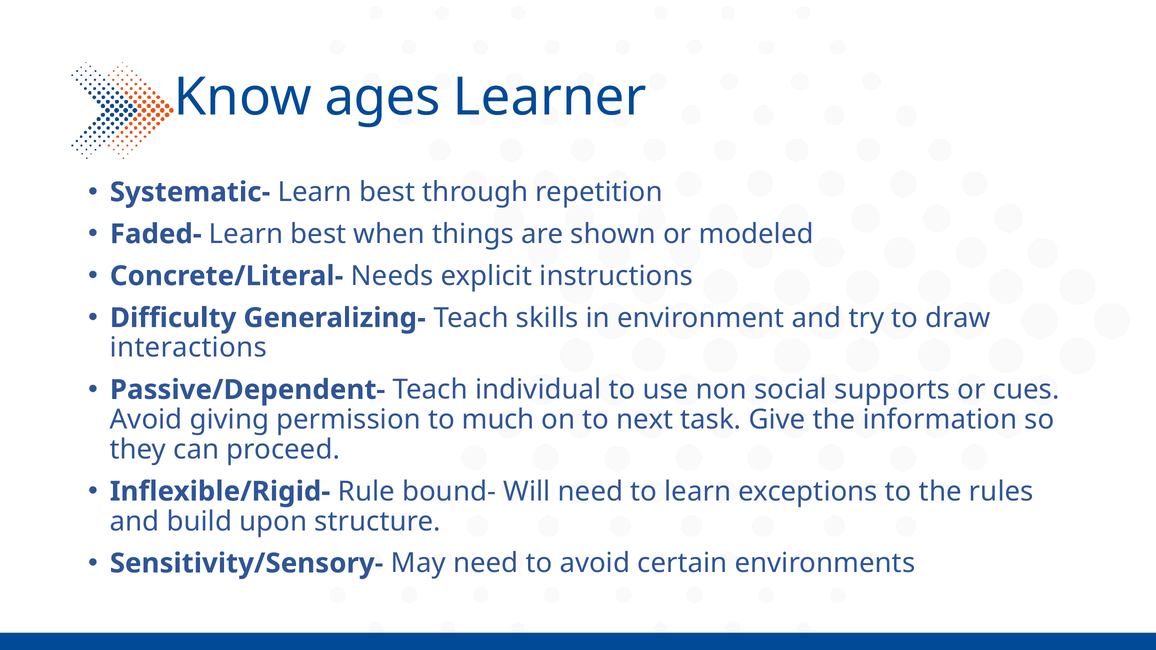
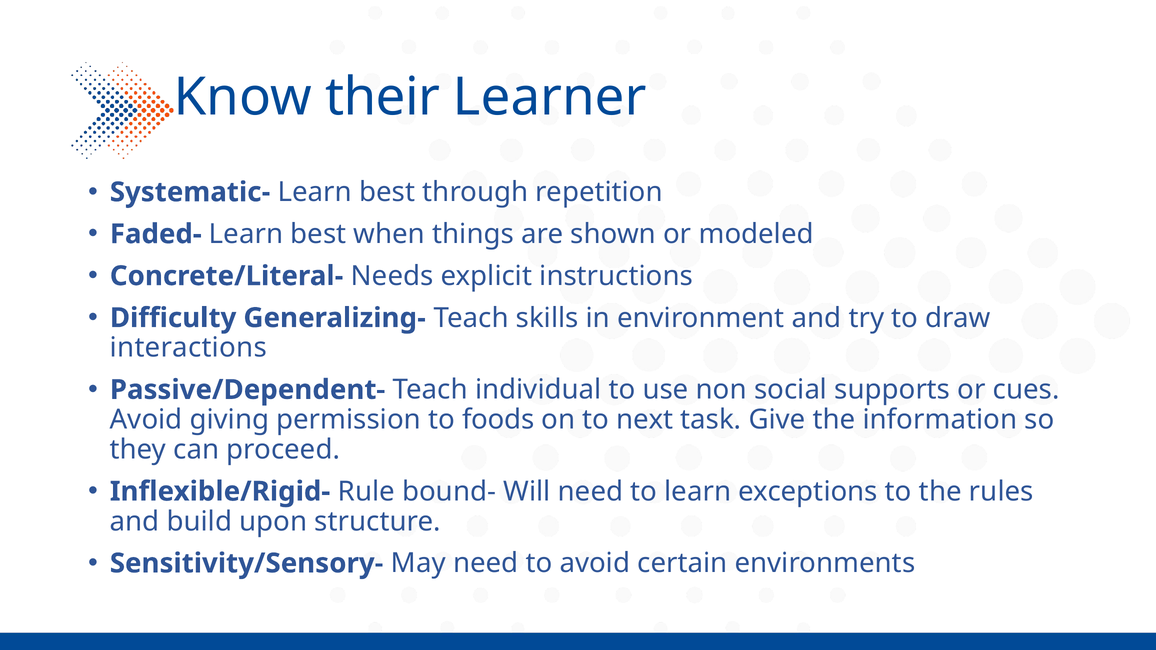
ages: ages -> their
much: much -> foods
